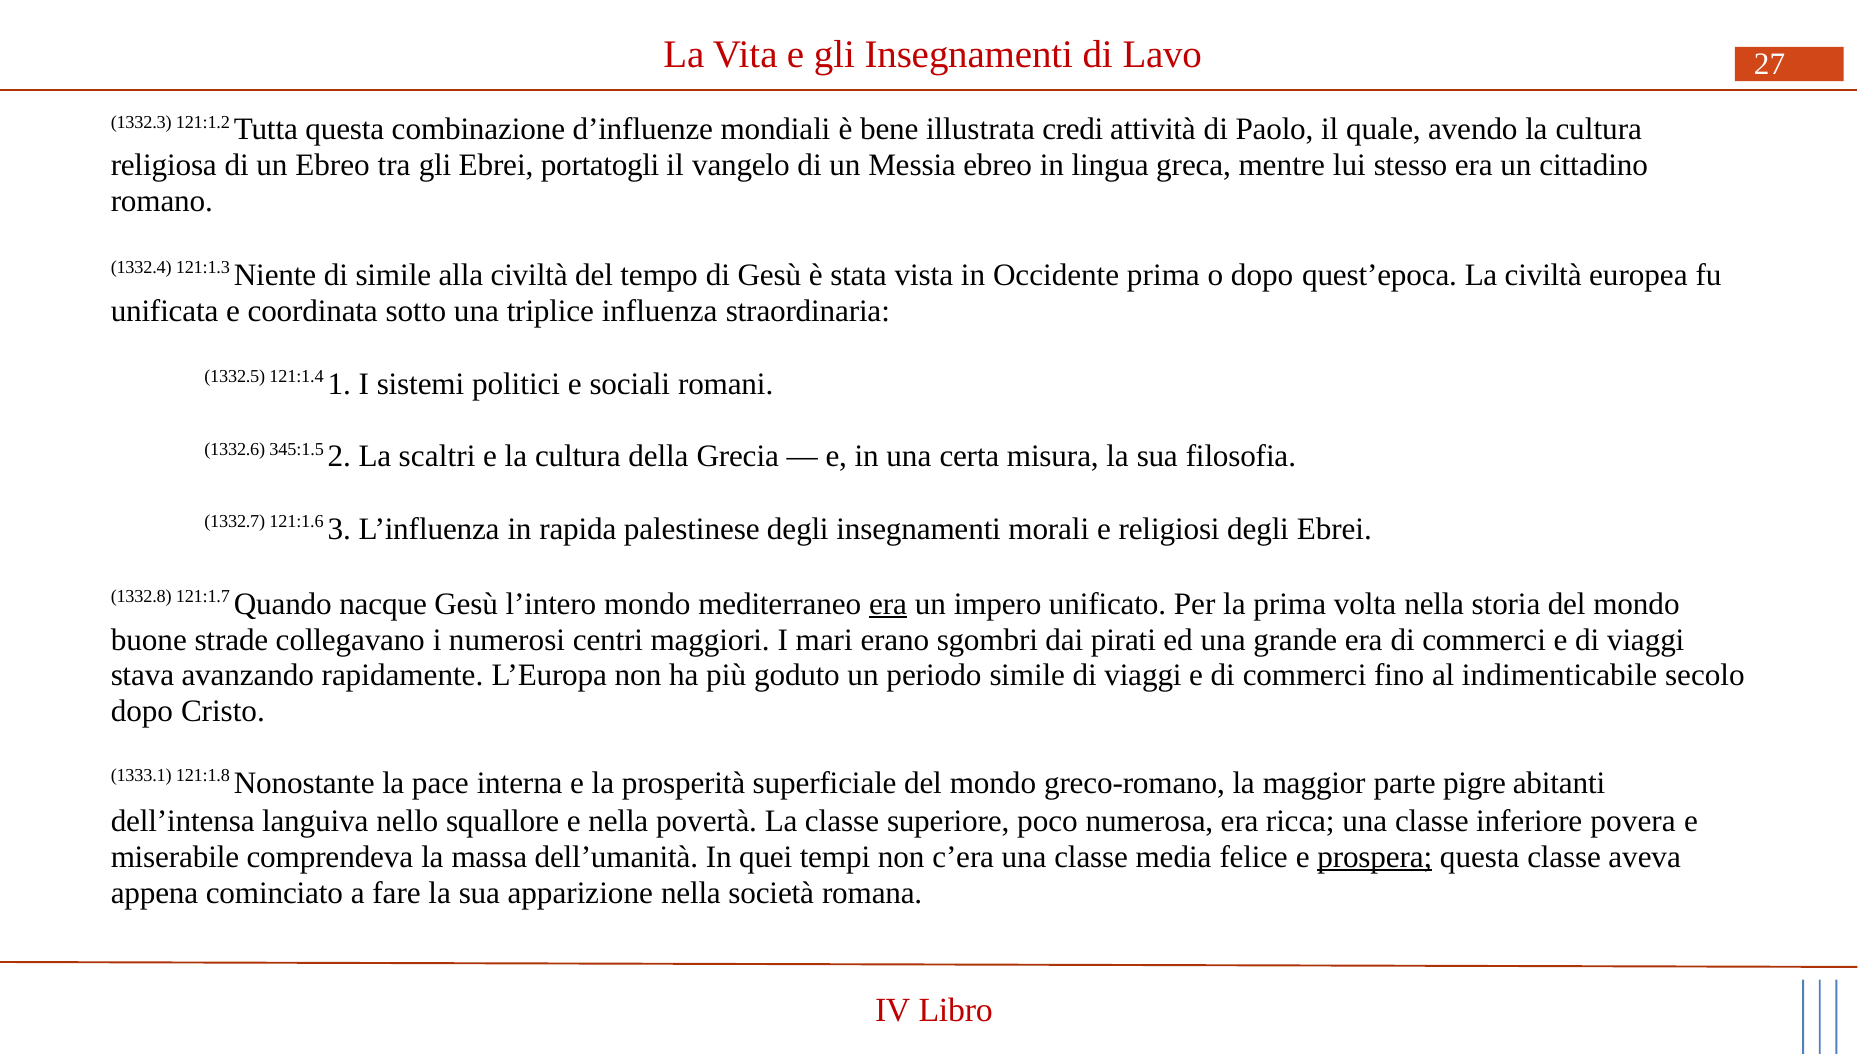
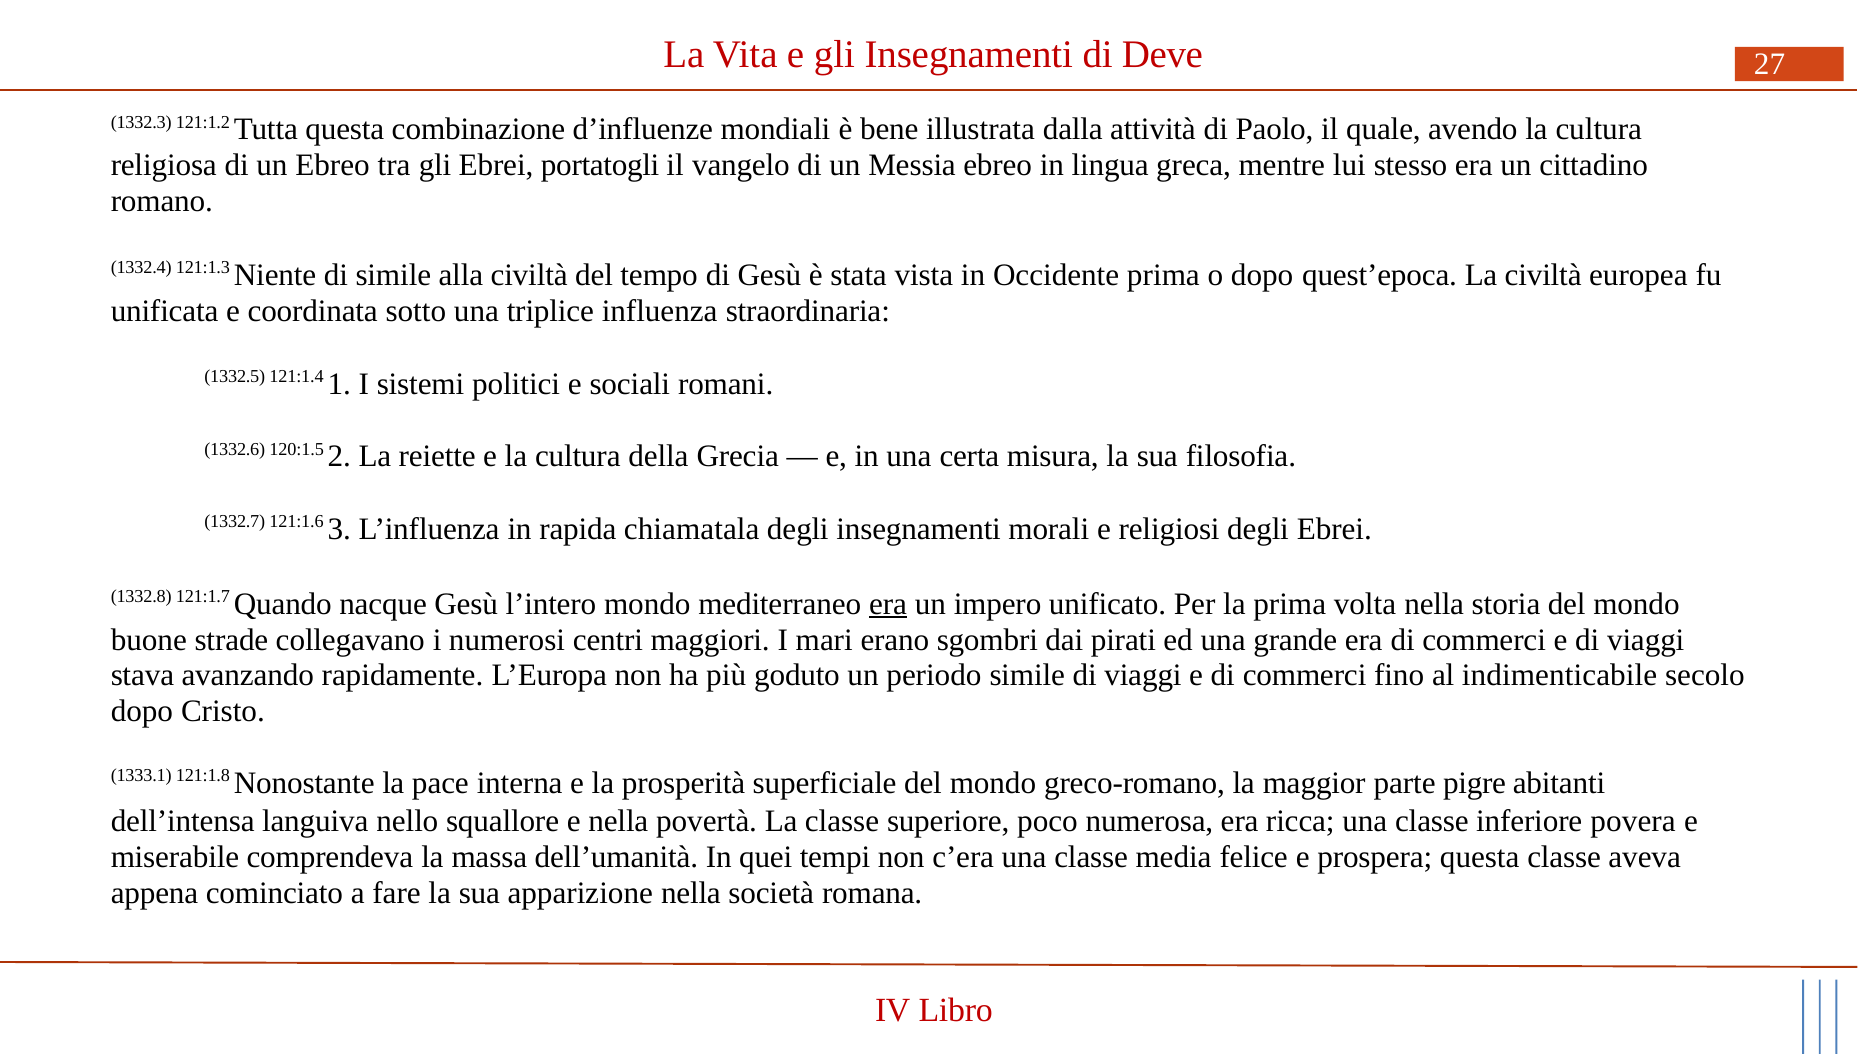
Lavo: Lavo -> Deve
credi: credi -> dalla
345:1.5: 345:1.5 -> 120:1.5
scaltri: scaltri -> reiette
palestinese: palestinese -> chiamatala
prospera underline: present -> none
